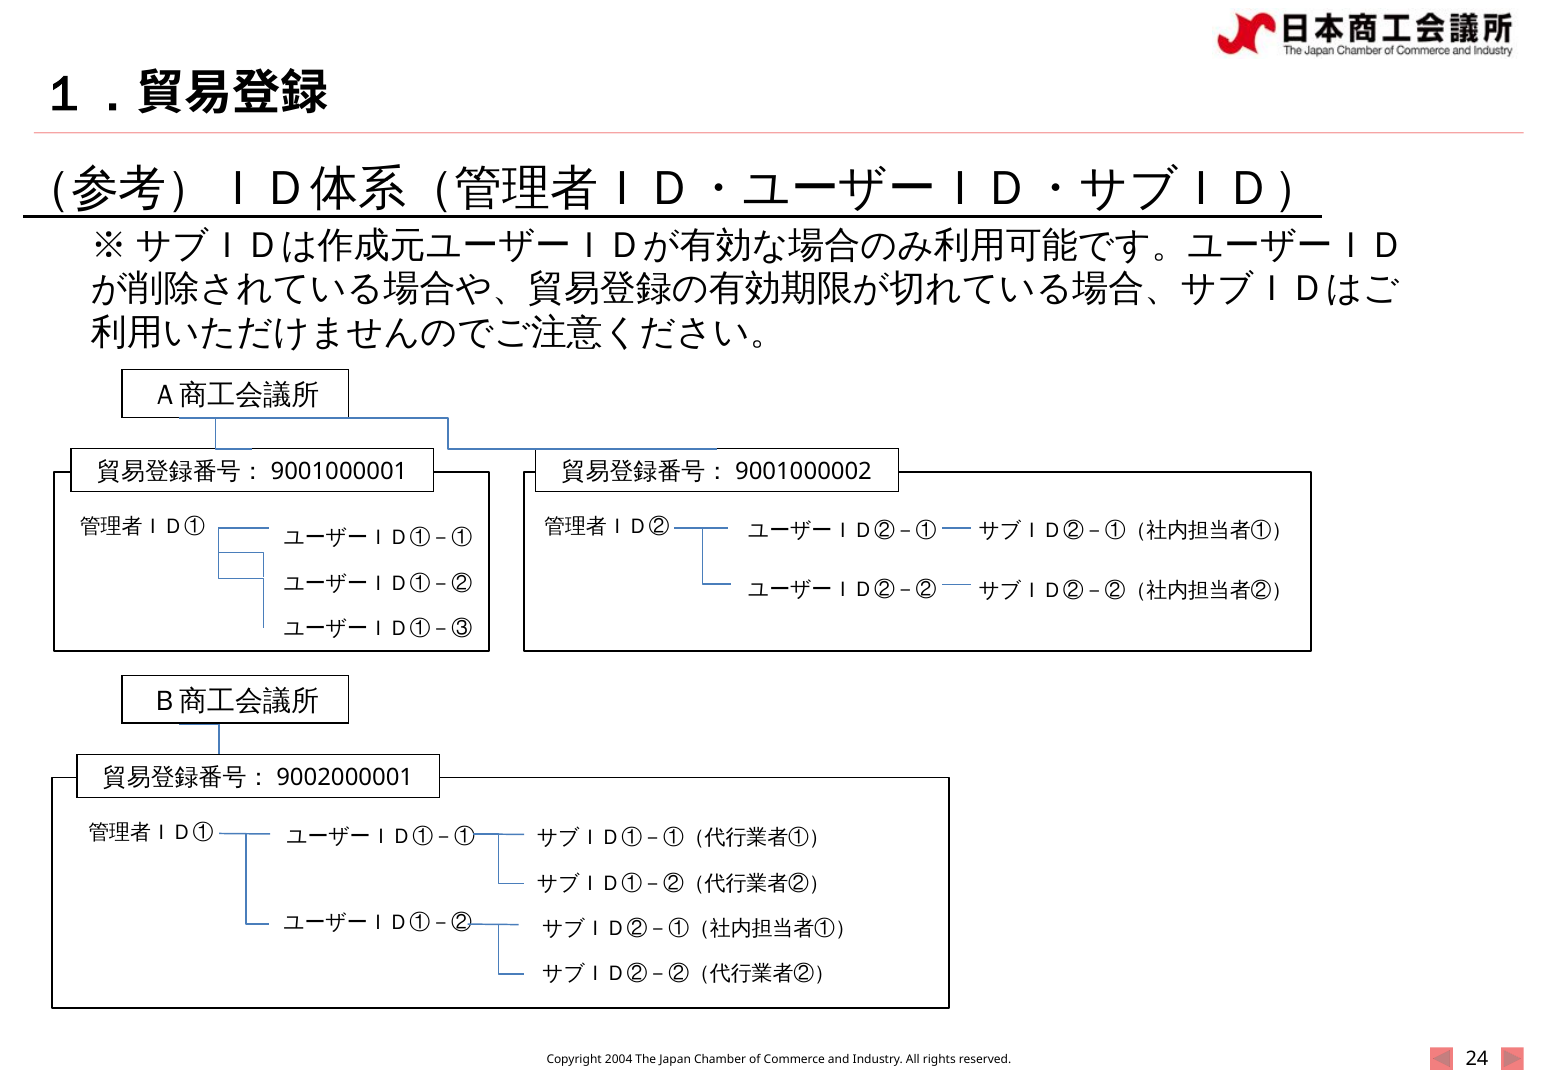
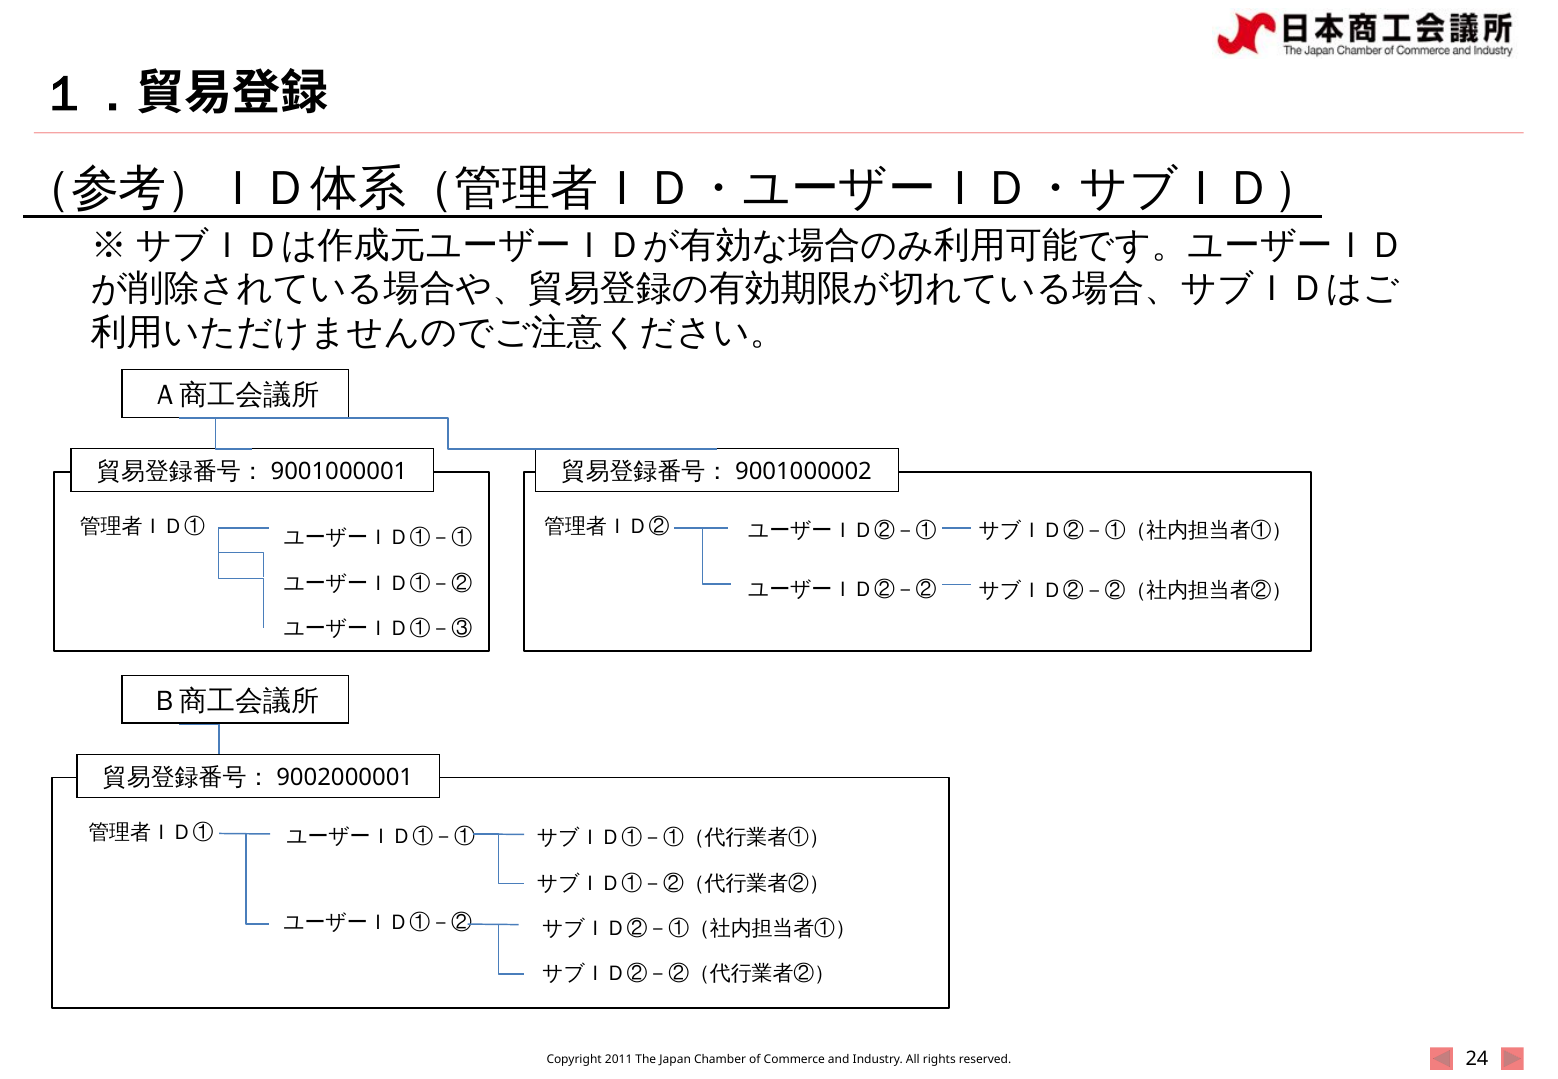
2004: 2004 -> 2011
